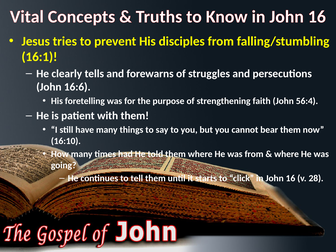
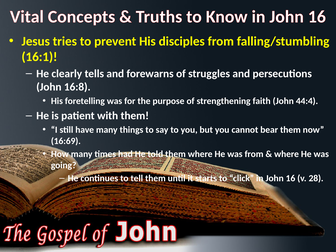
16:6: 16:6 -> 16:8
56:4: 56:4 -> 44:4
16:10: 16:10 -> 16:69
